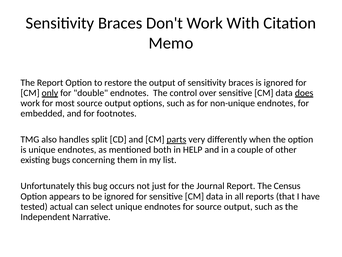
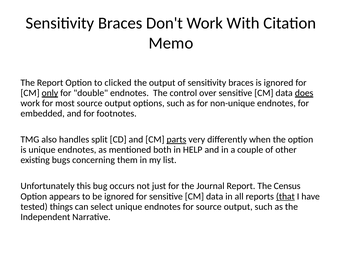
restore: restore -> clicked
that underline: none -> present
actual: actual -> things
